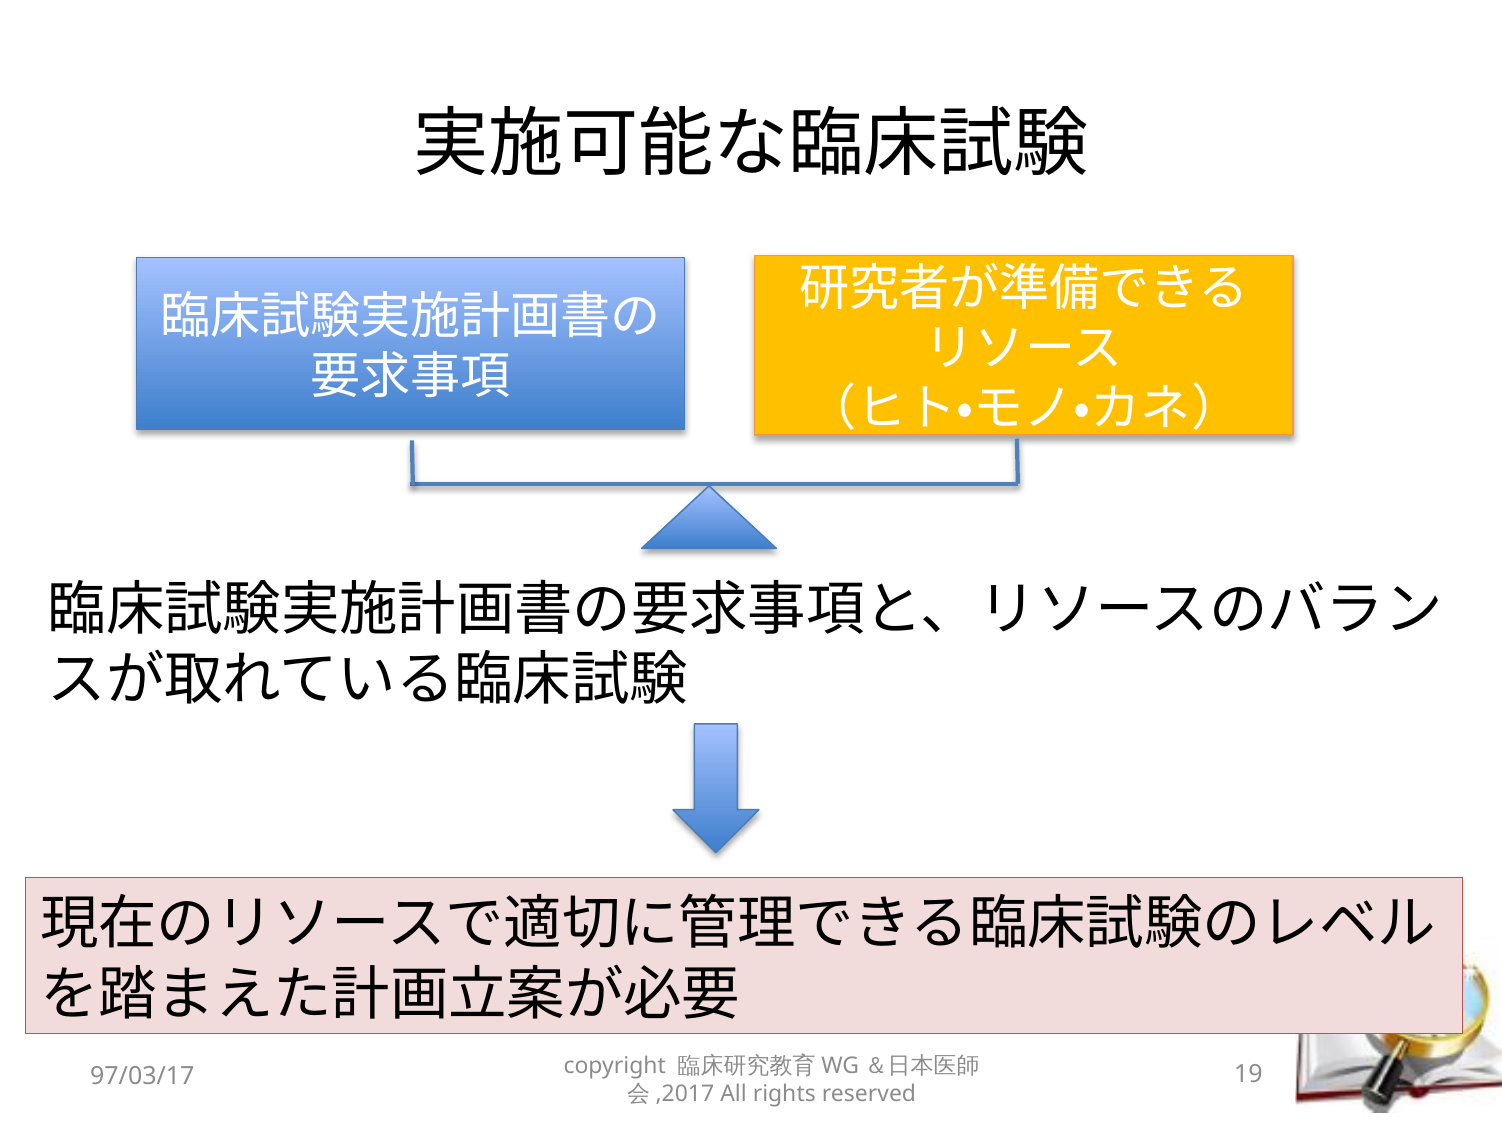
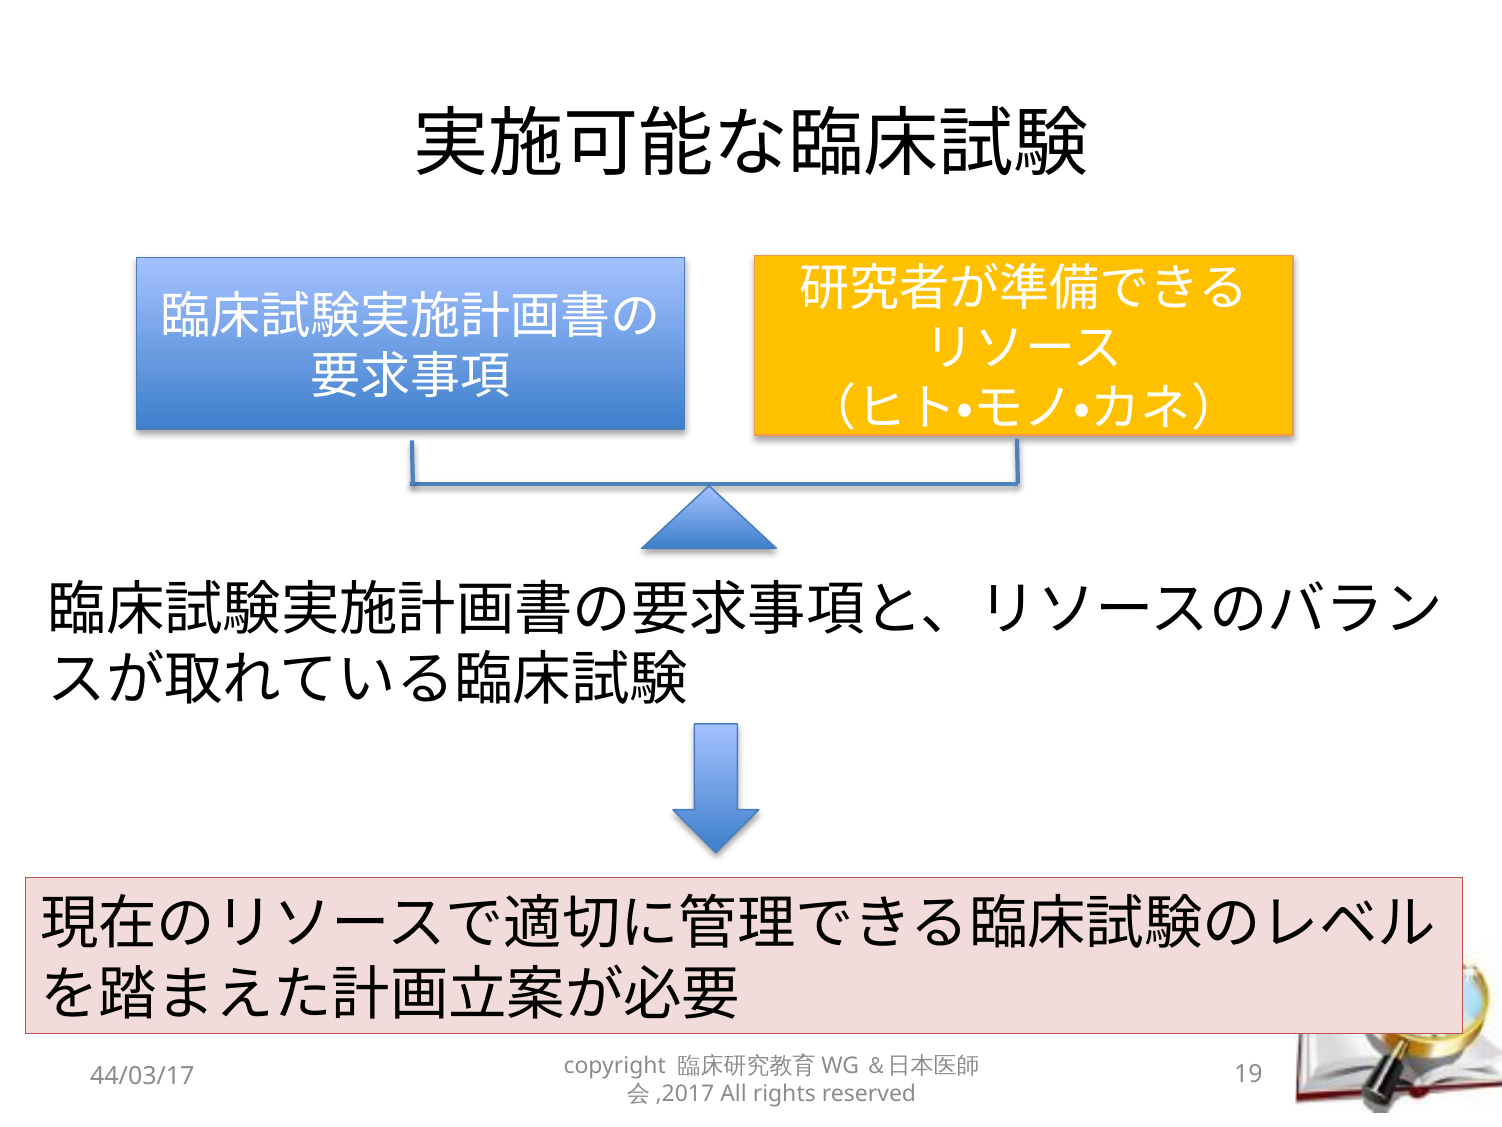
97/03/17: 97/03/17 -> 44/03/17
